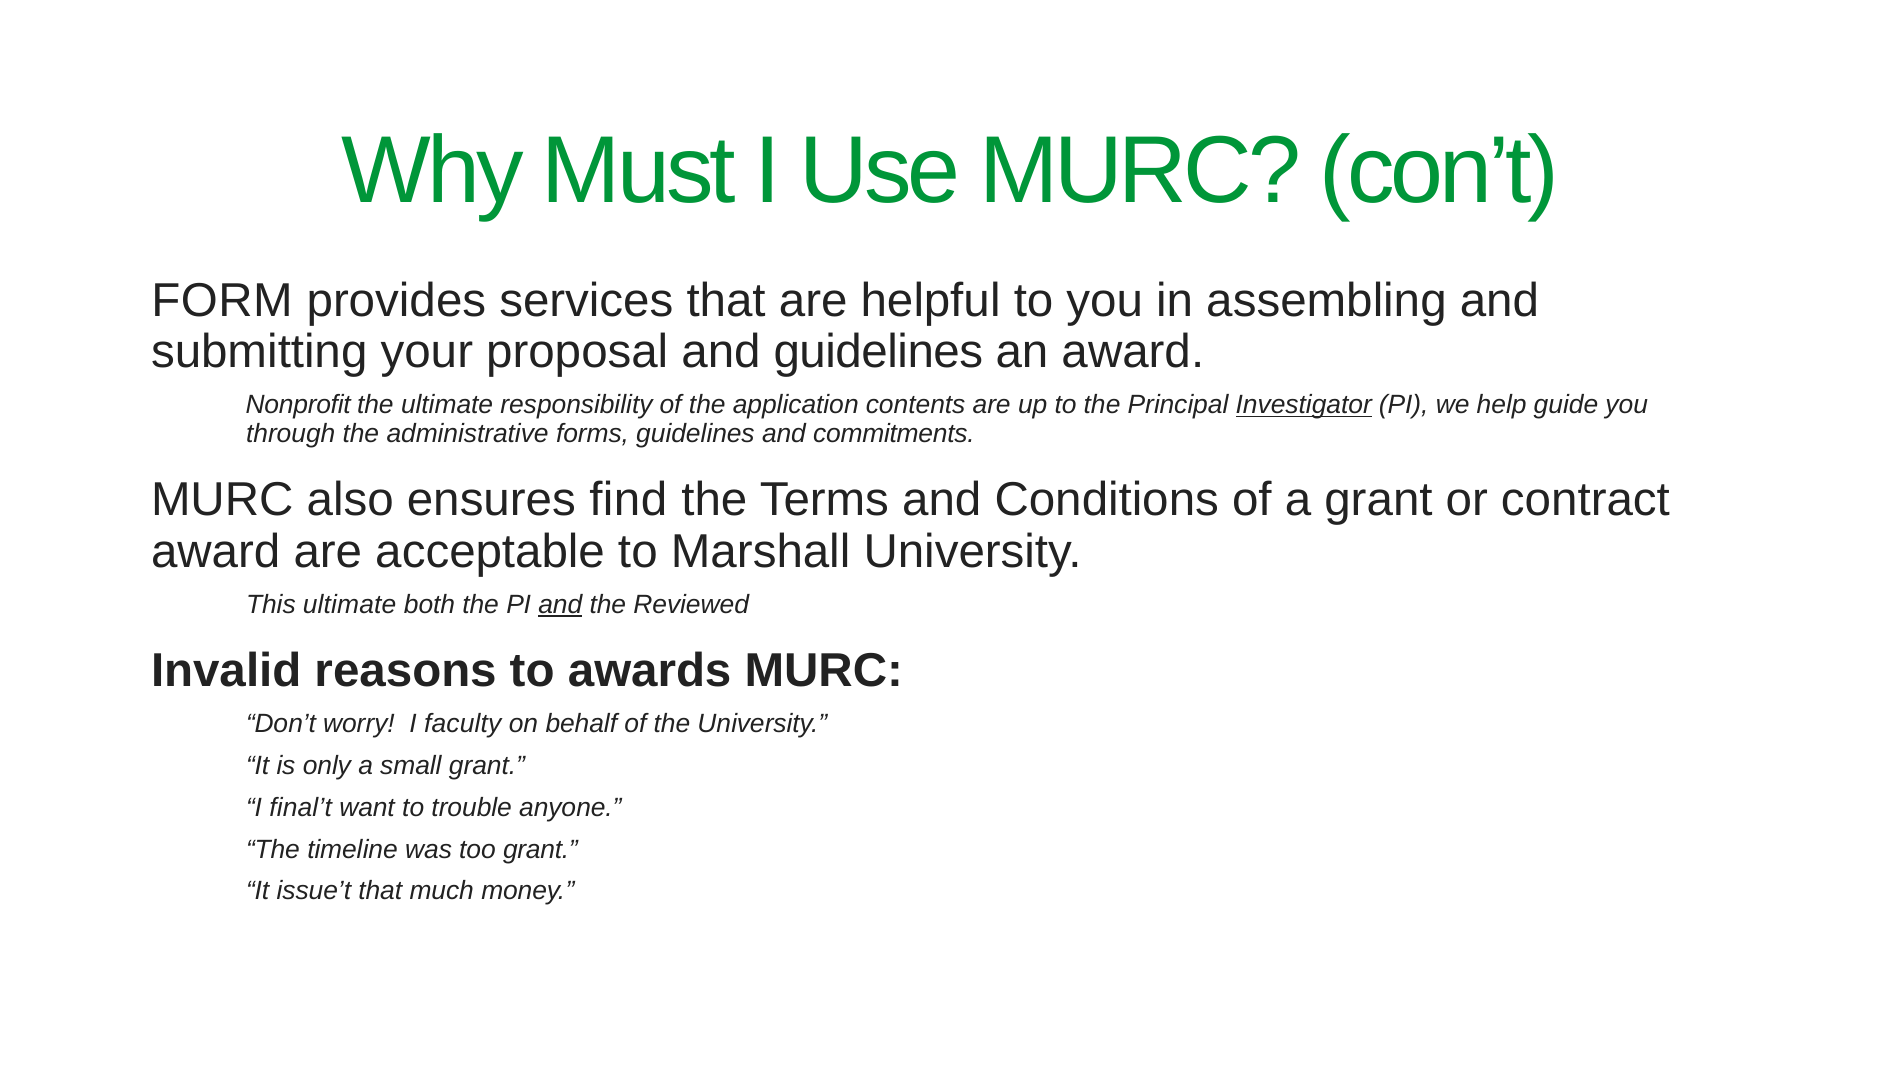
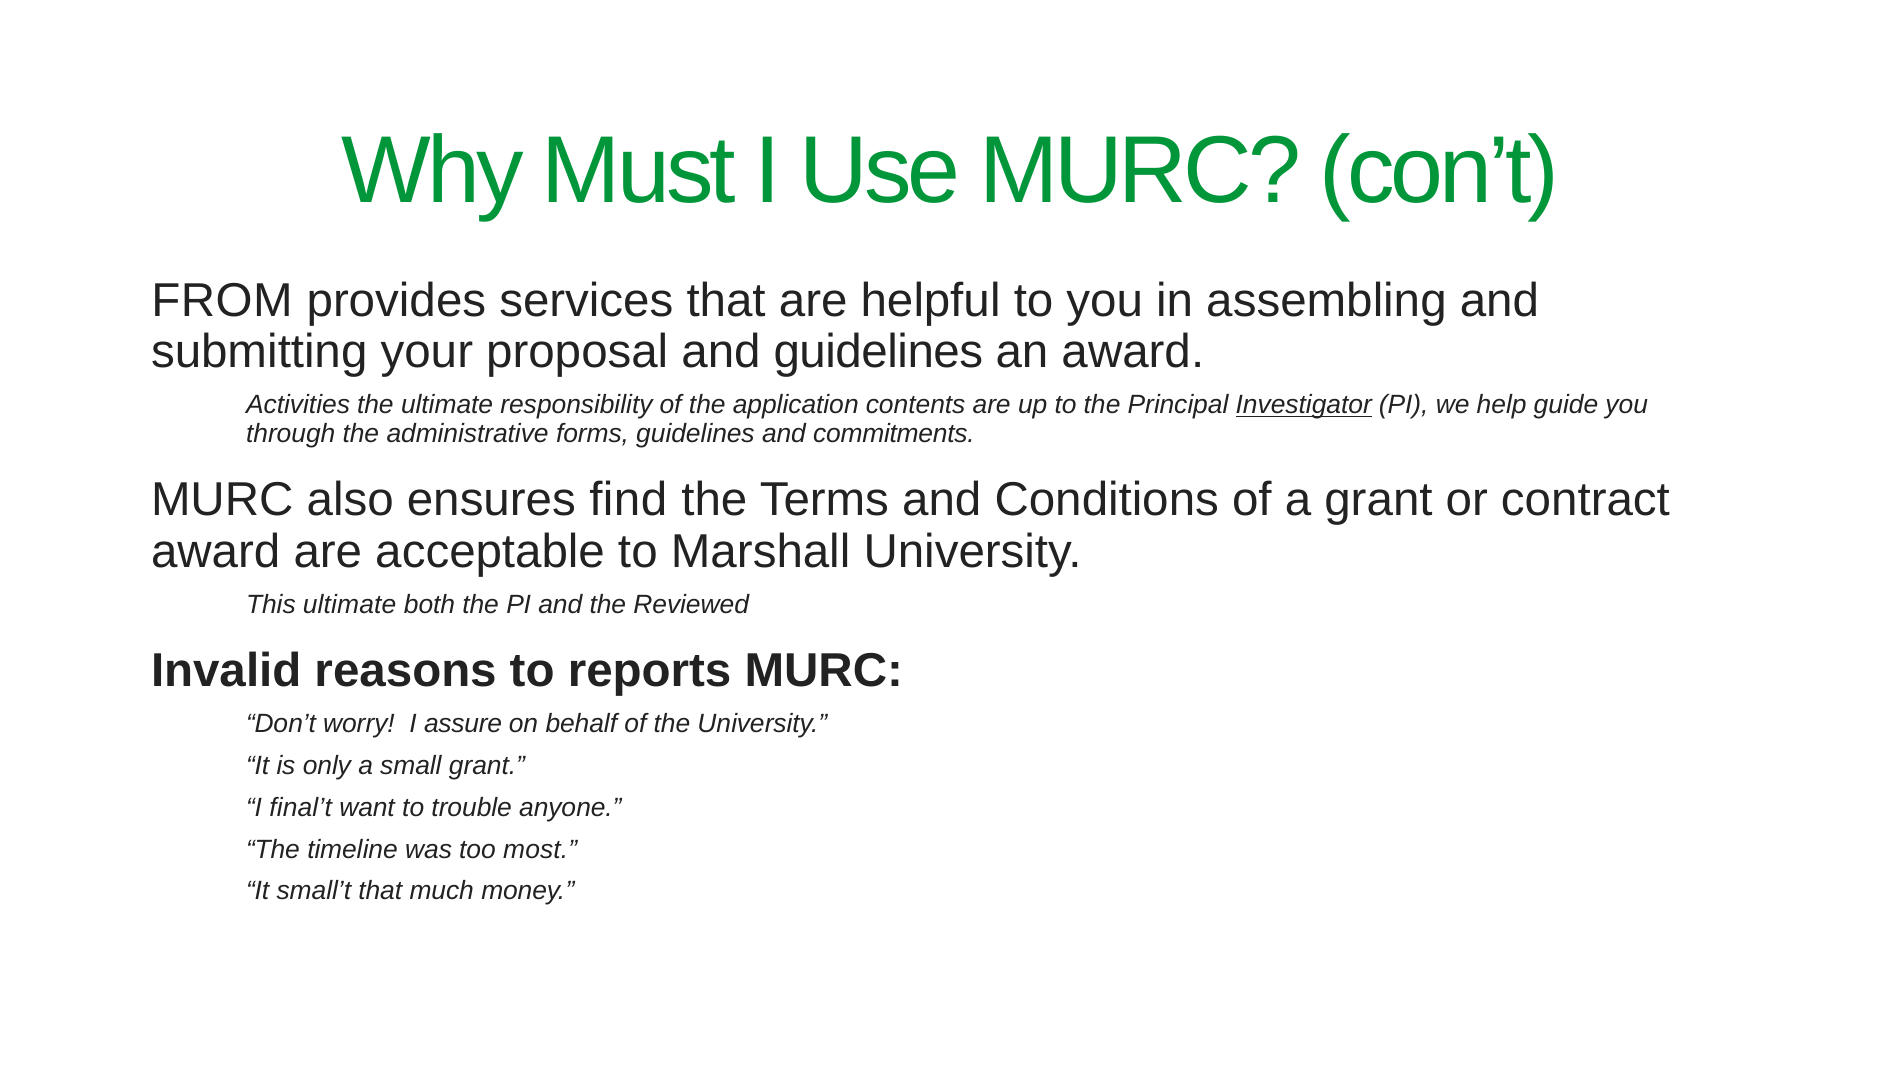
FORM: FORM -> FROM
Nonprofit: Nonprofit -> Activities
and at (560, 605) underline: present -> none
awards: awards -> reports
faculty: faculty -> assure
too grant: grant -> most
issue’t: issue’t -> small’t
